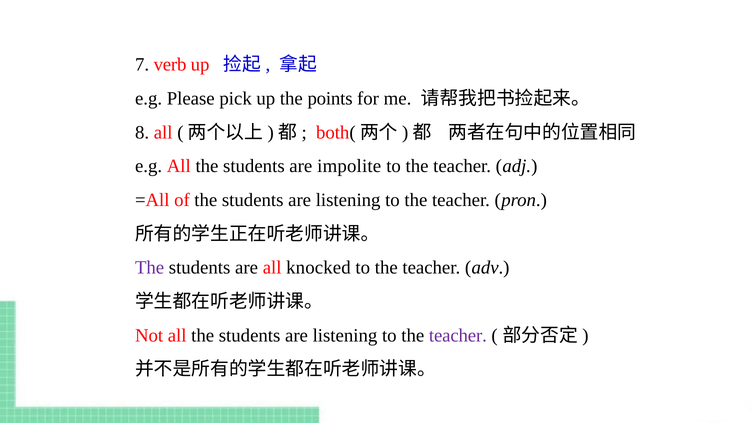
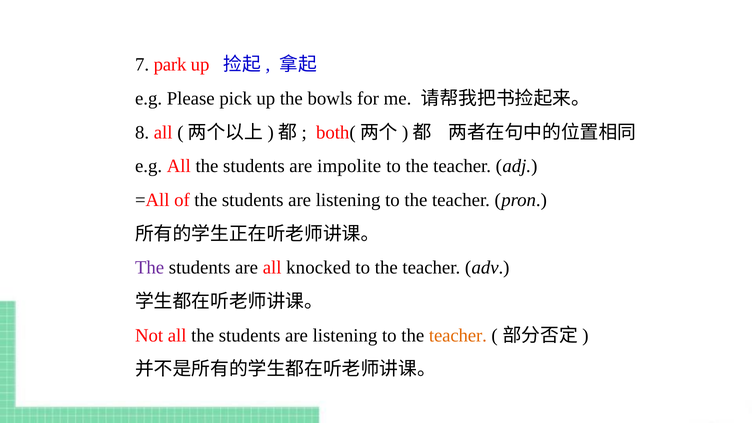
verb: verb -> park
points: points -> bowls
teacher at (458, 335) colour: purple -> orange
